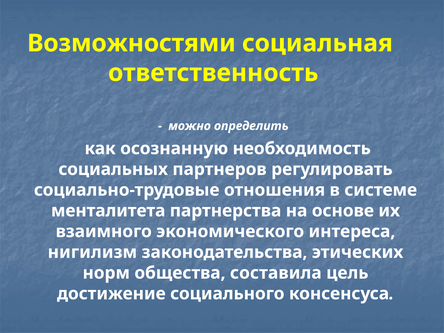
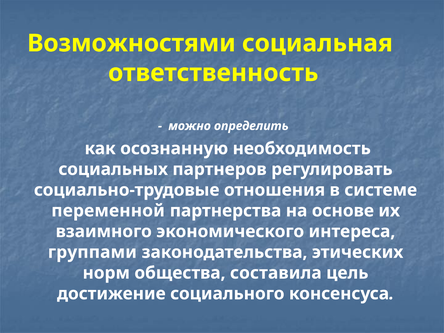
менталитета: менталитета -> переменной
нигилизм: нигилизм -> группами
